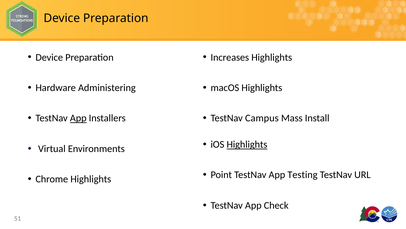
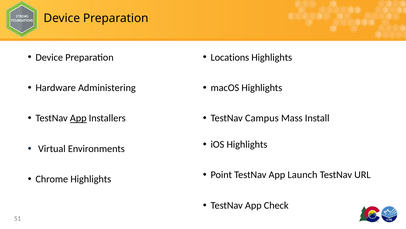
Increases: Increases -> Locations
Highlights at (247, 144) underline: present -> none
Testing: Testing -> Launch
